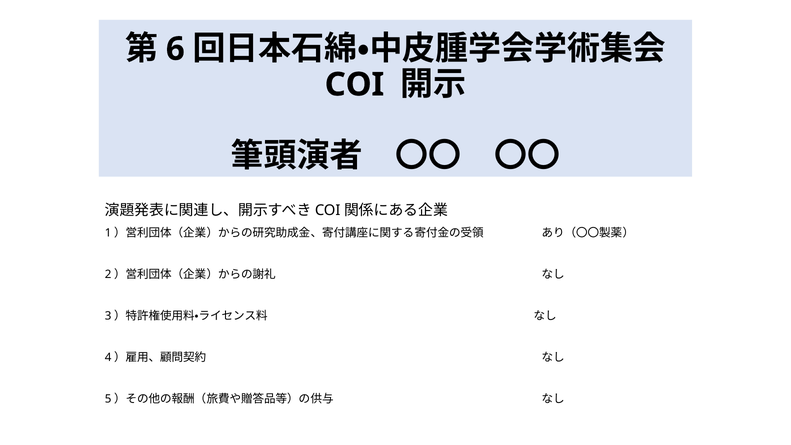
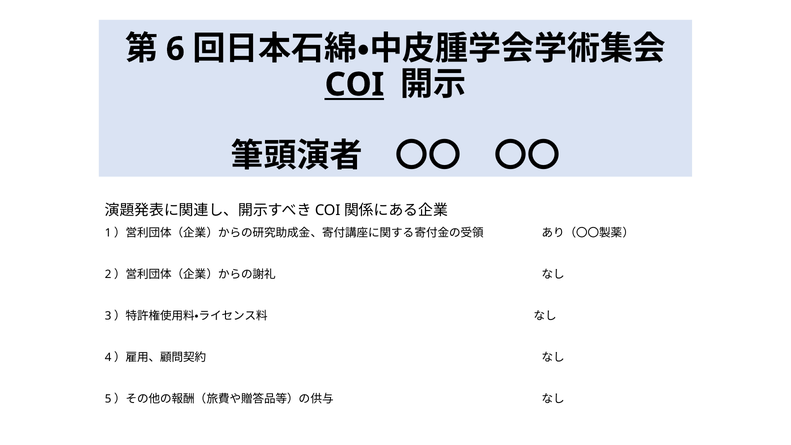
COI underline: none -> present
